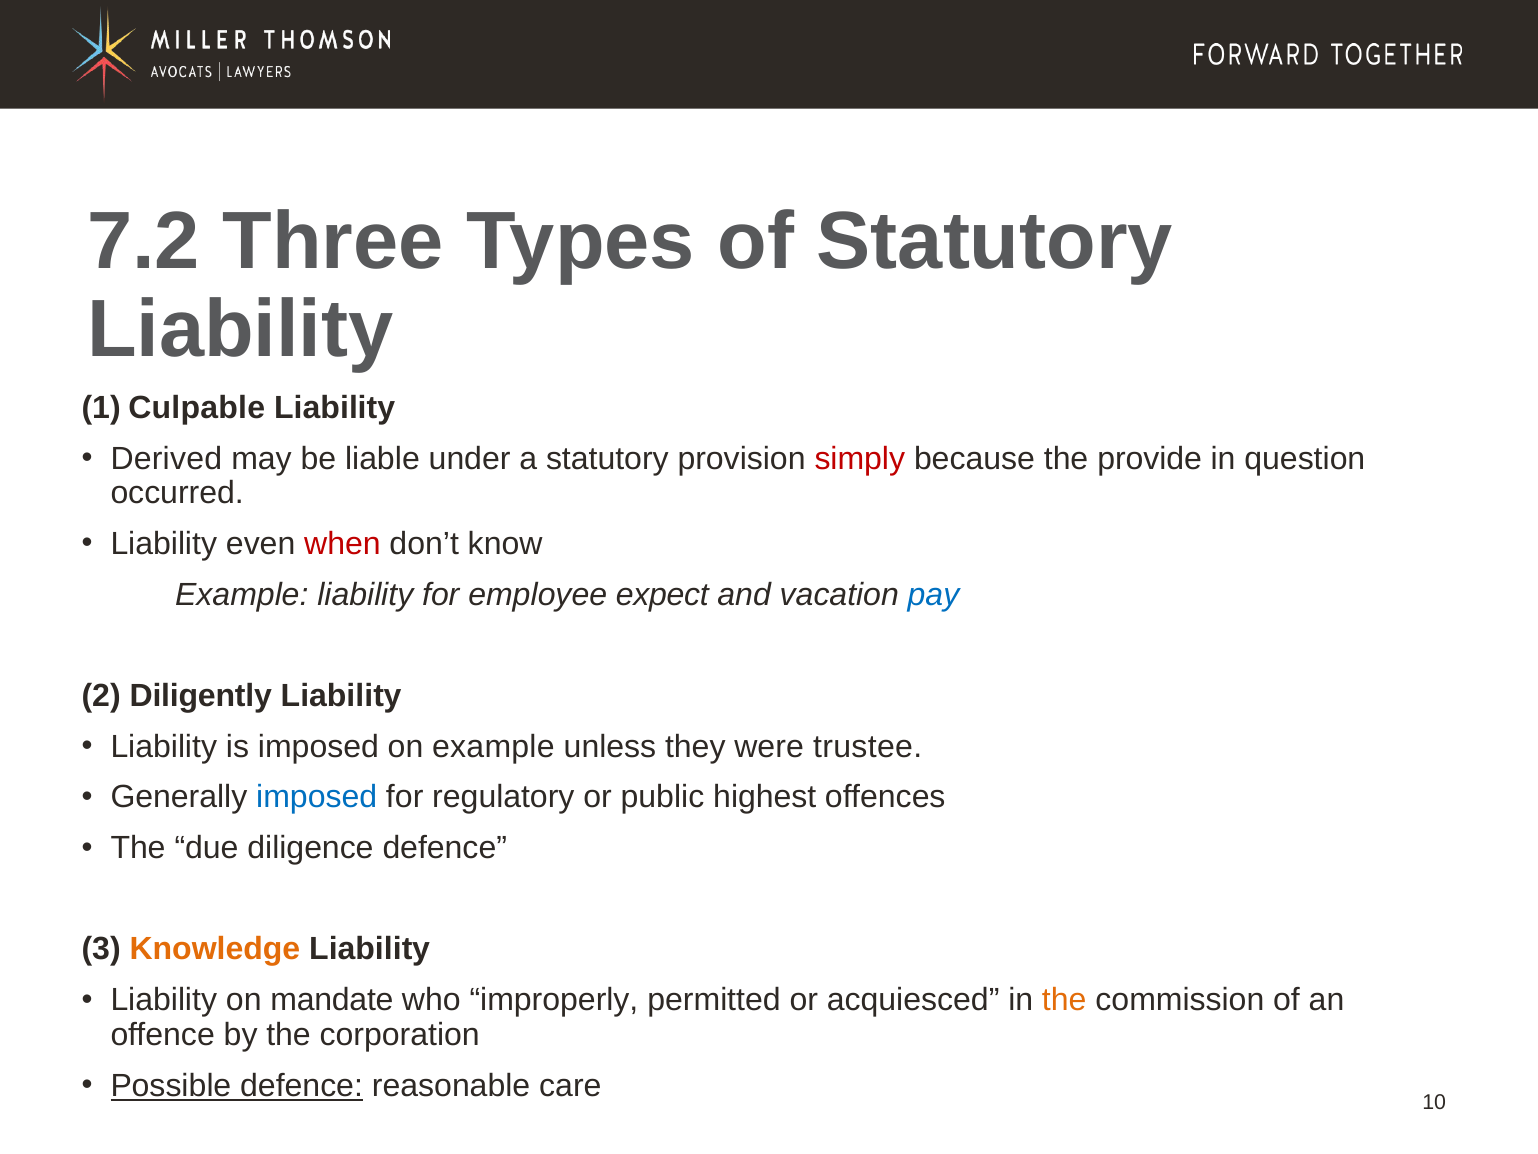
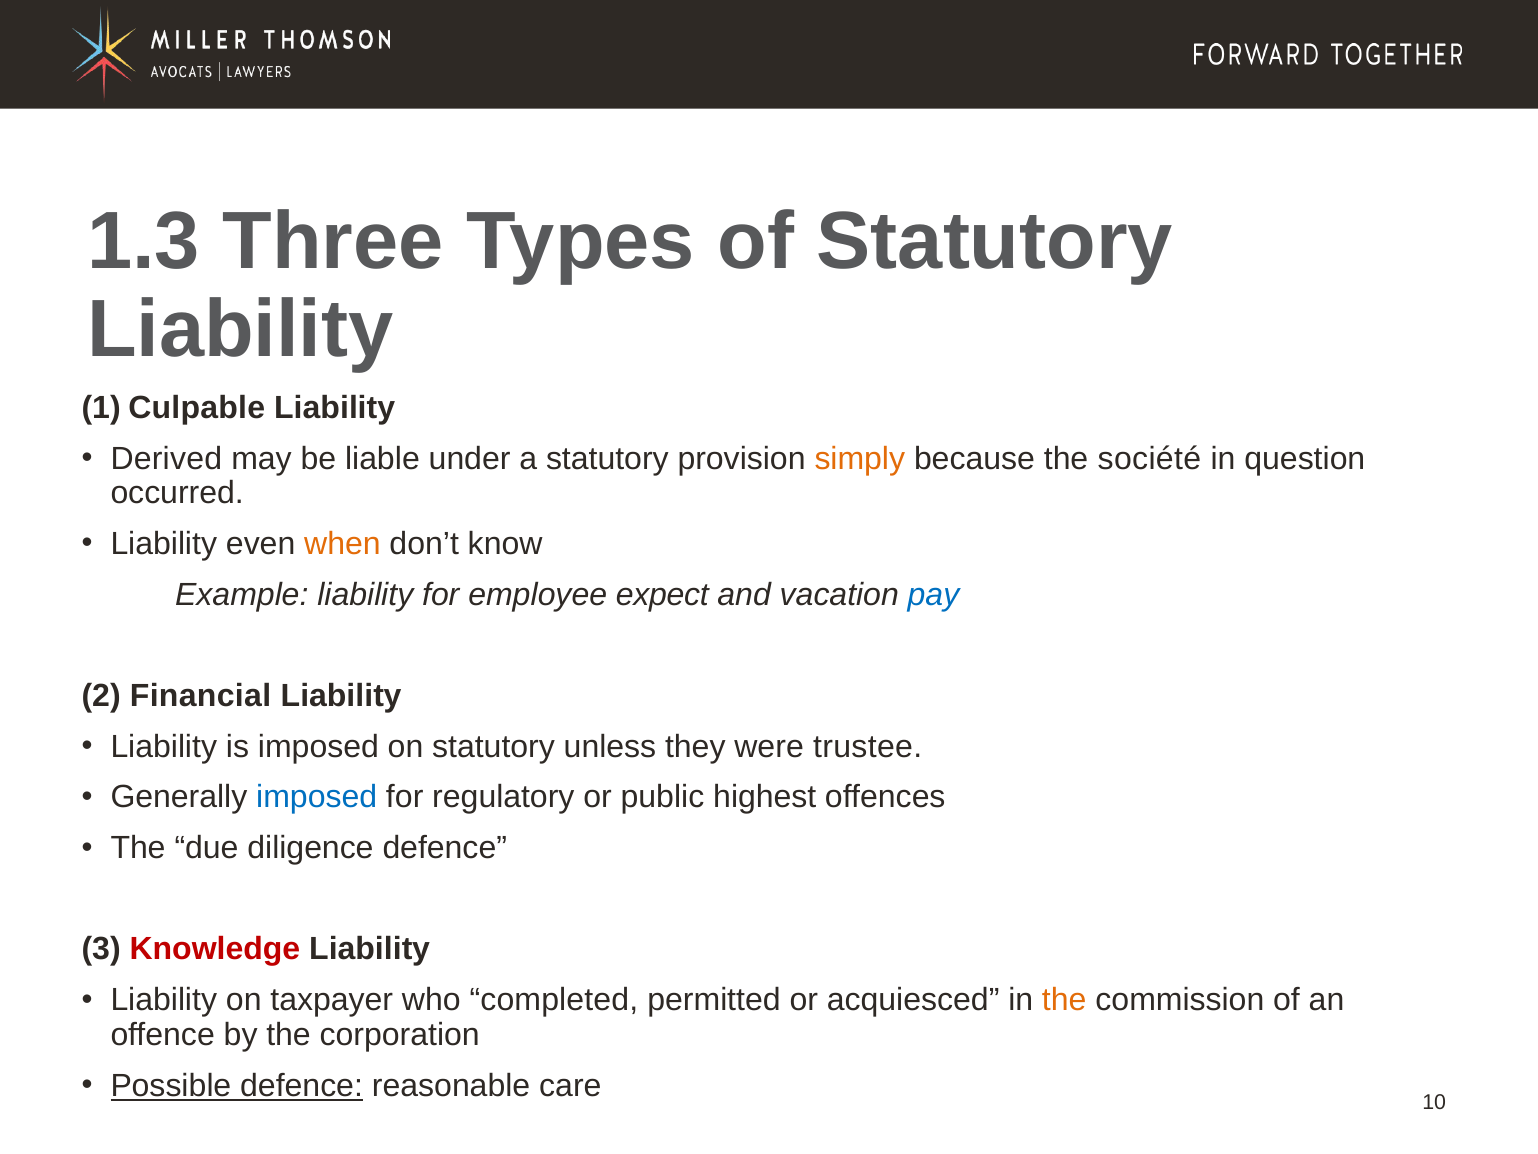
7.2: 7.2 -> 1.3
simply colour: red -> orange
provide: provide -> société
when colour: red -> orange
Diligently: Diligently -> Financial
on example: example -> statutory
Knowledge colour: orange -> red
mandate: mandate -> taxpayer
improperly: improperly -> completed
